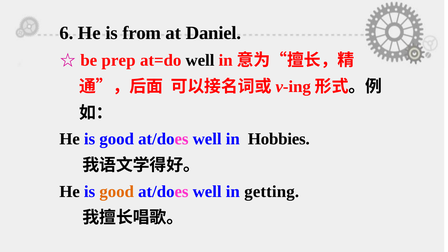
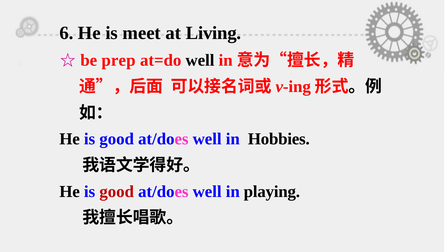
from: from -> meet
Daniel: Daniel -> Living
good at (117, 191) colour: orange -> red
getting: getting -> playing
